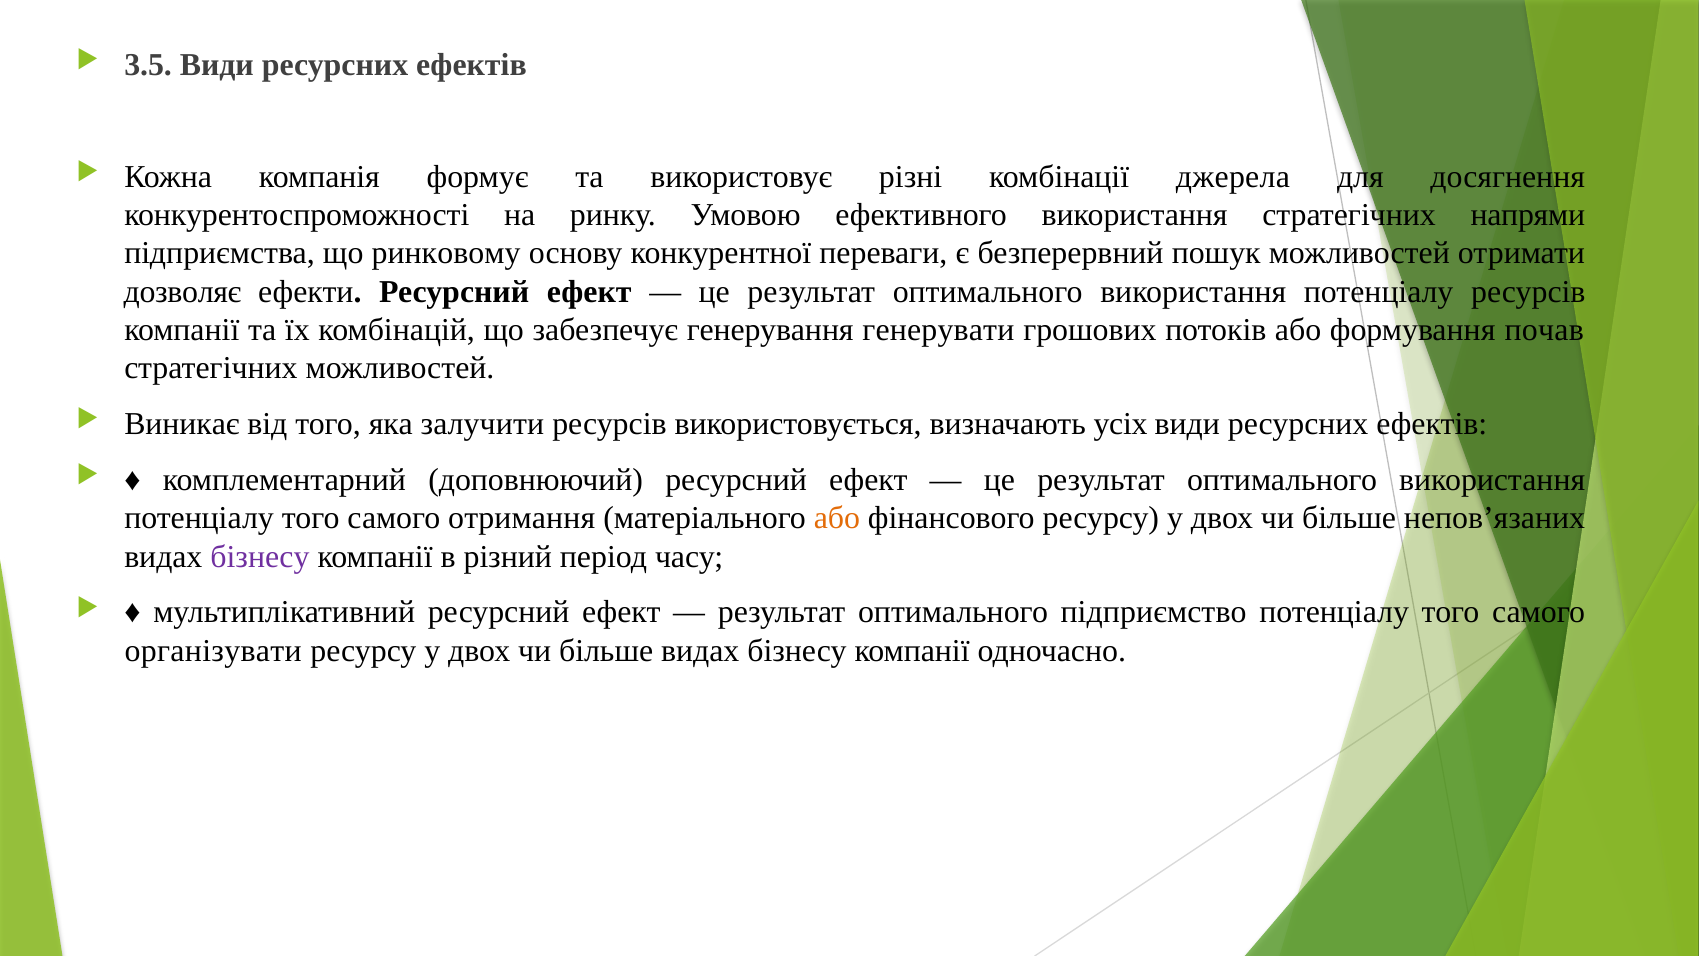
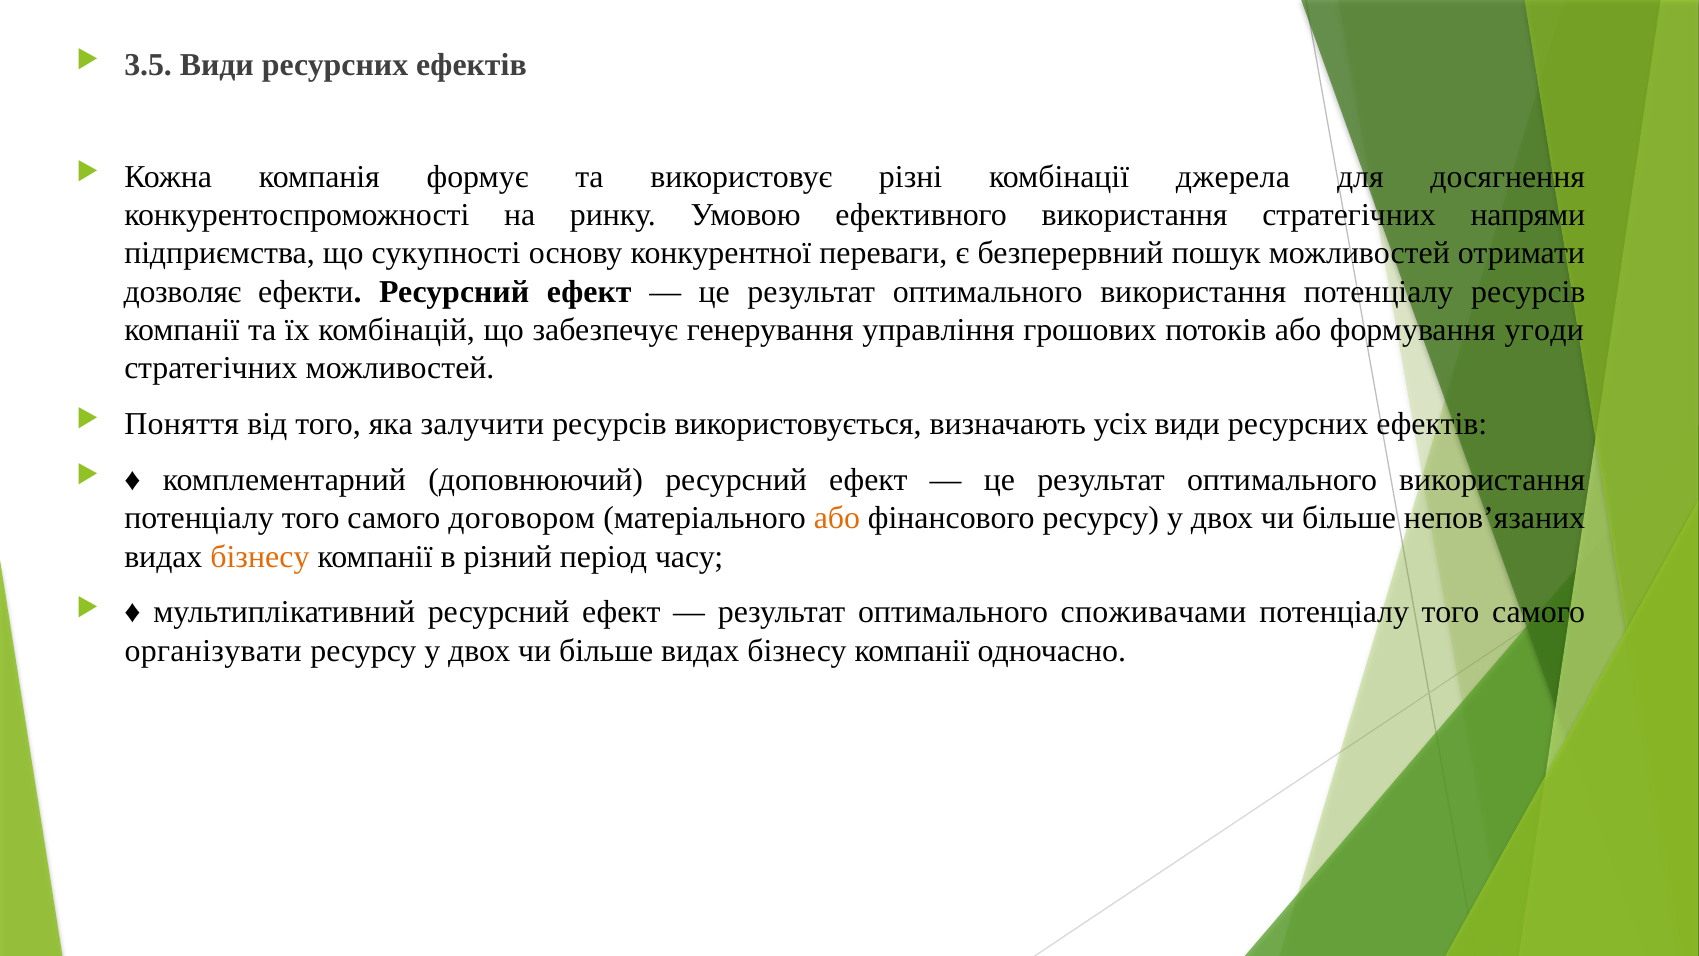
ринковому: ринковому -> сукупності
генерувати: генерувати -> управління
почав: почав -> угоди
Виникає: Виникає -> Поняття
отримання: отримання -> договором
бізнесу at (260, 556) colour: purple -> orange
підприємство: підприємство -> споживачами
